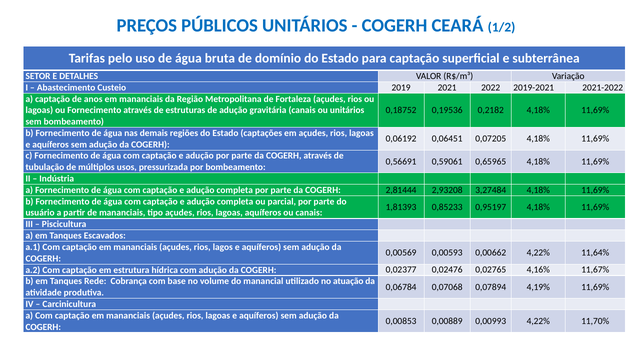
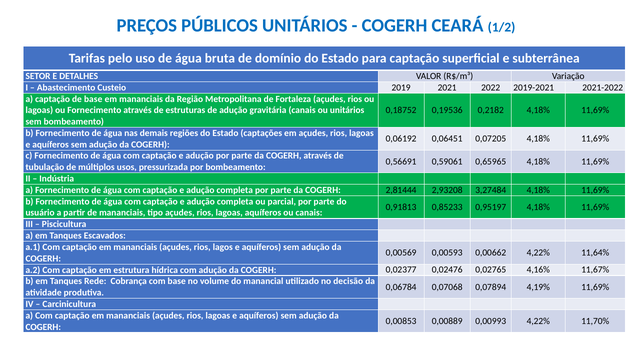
de anos: anos -> base
1,81393: 1,81393 -> 0,91813
atuação: atuação -> decisão
